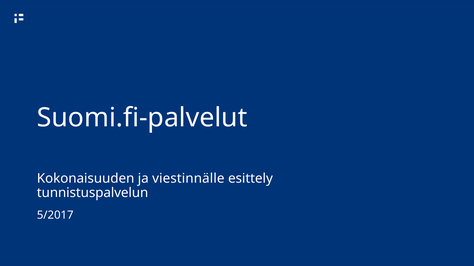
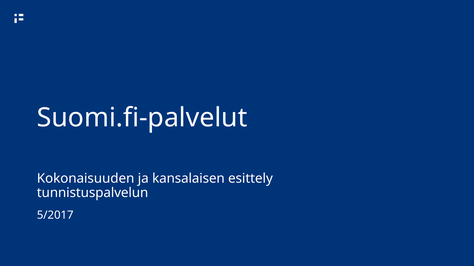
viestinnälle: viestinnälle -> kansalaisen
